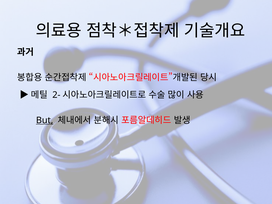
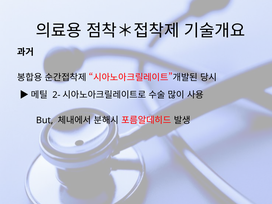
But underline: present -> none
